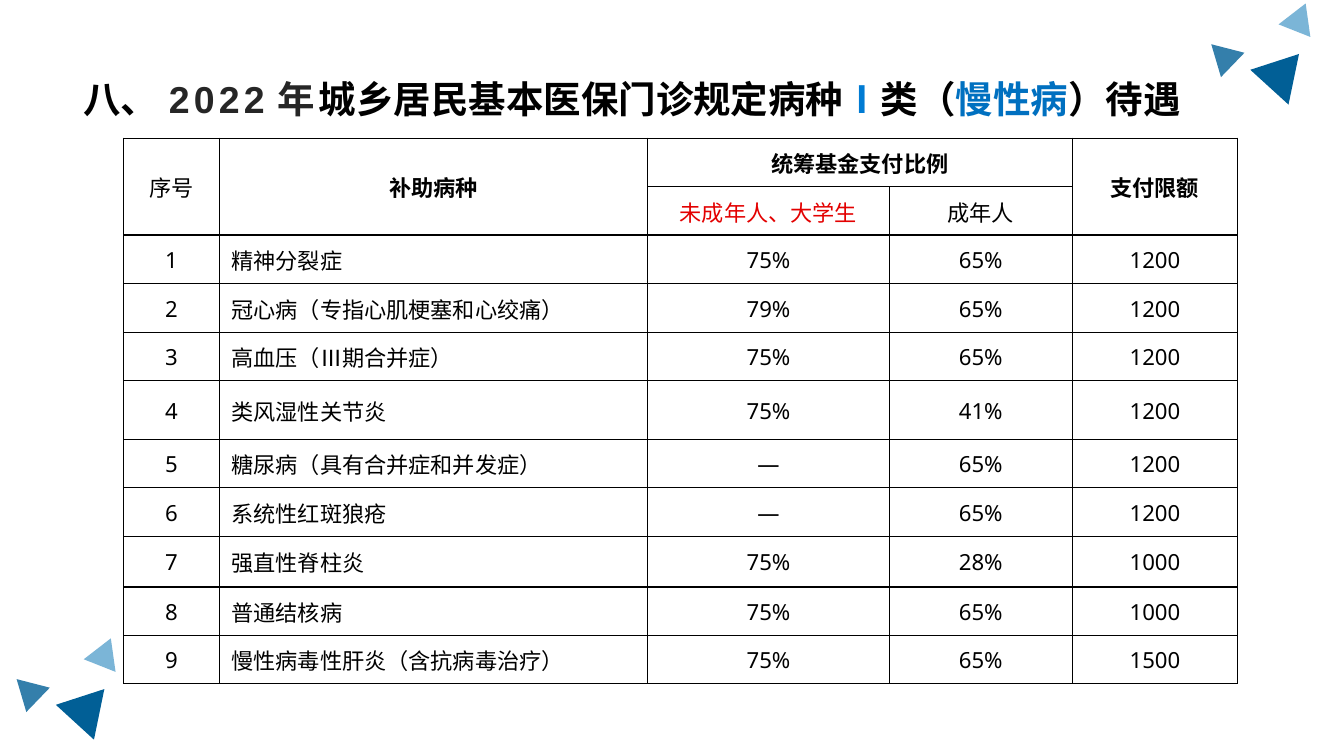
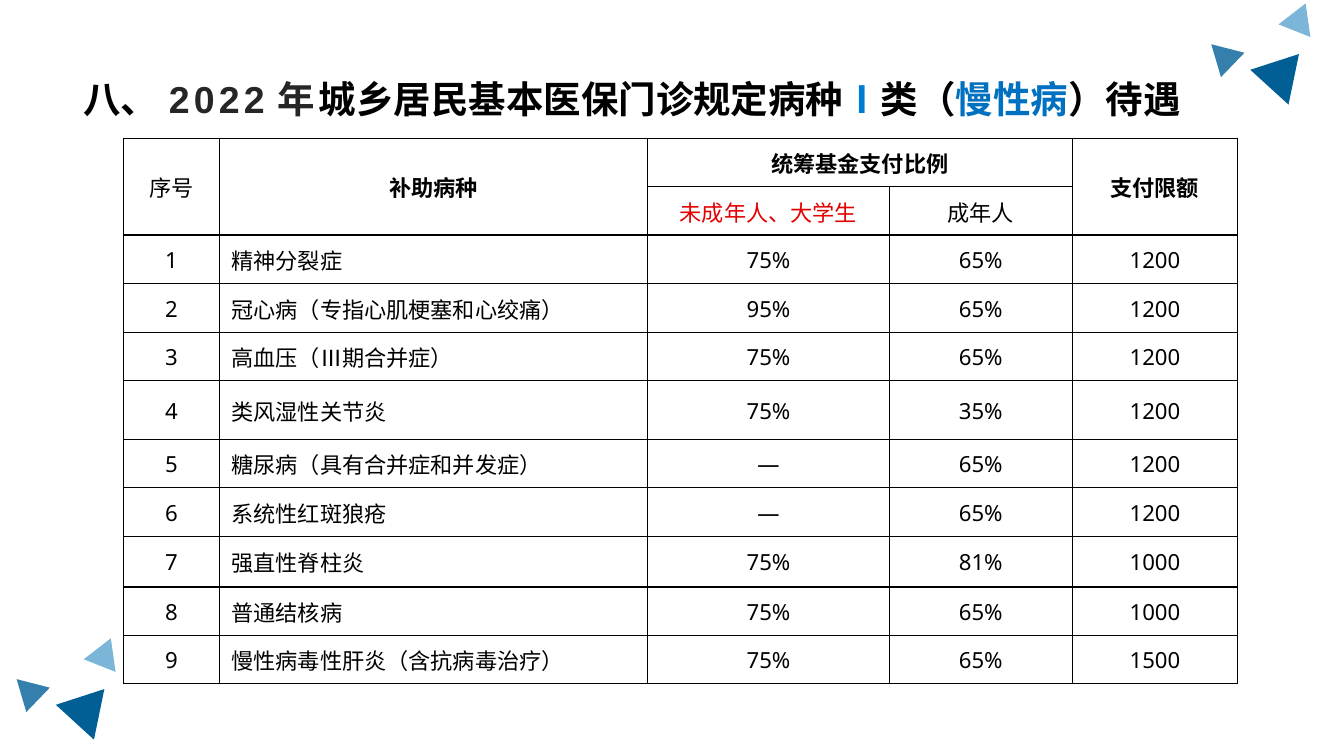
79%: 79% -> 95%
41%: 41% -> 35%
28%: 28% -> 81%
